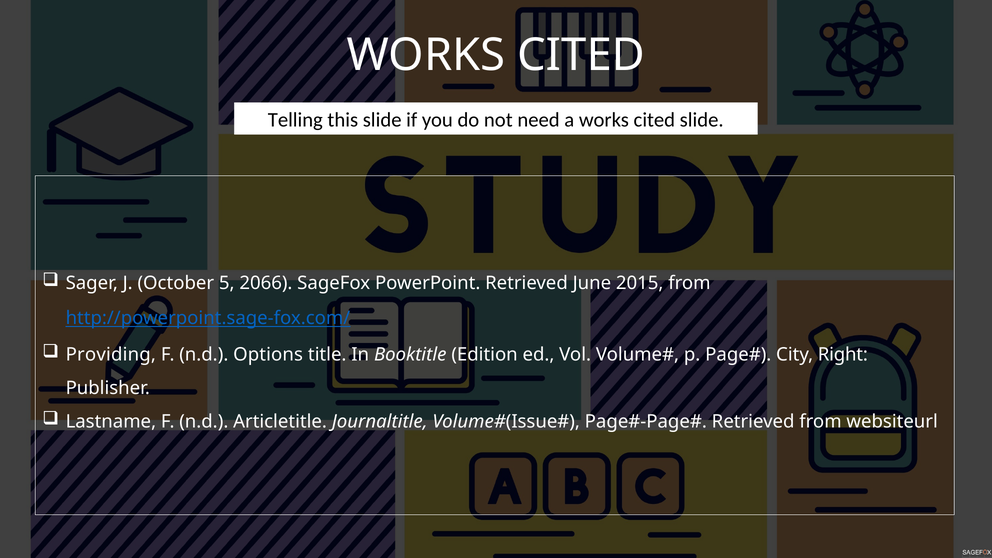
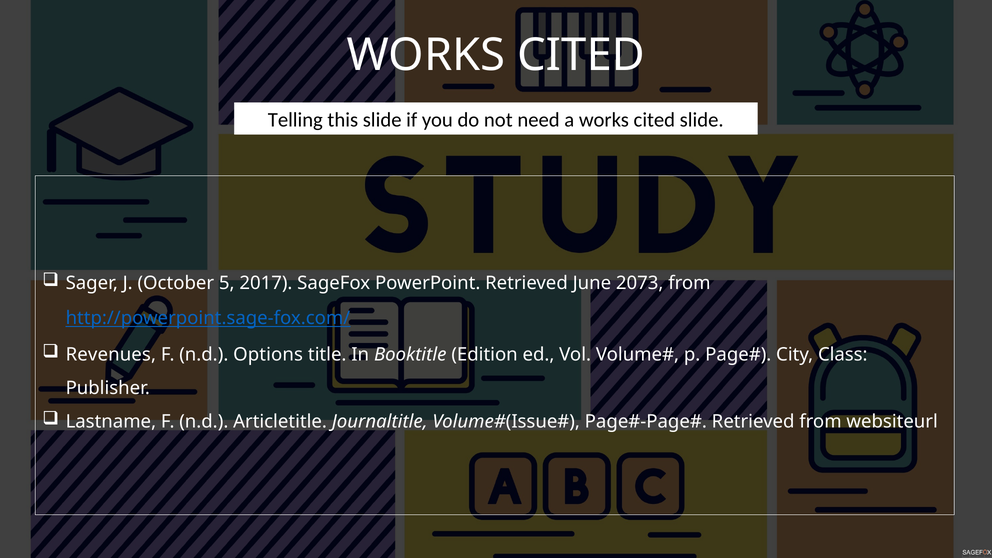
2066: 2066 -> 2017
2015: 2015 -> 2073
Providing: Providing -> Revenues
Right: Right -> Class
